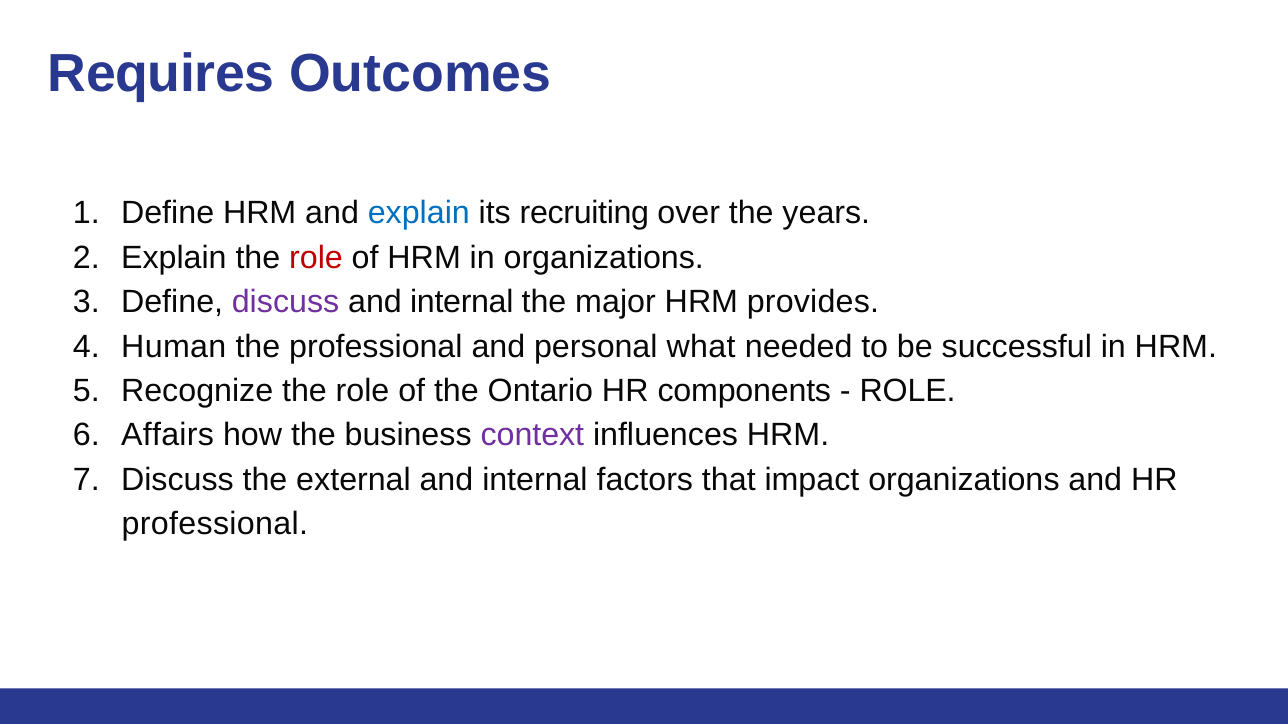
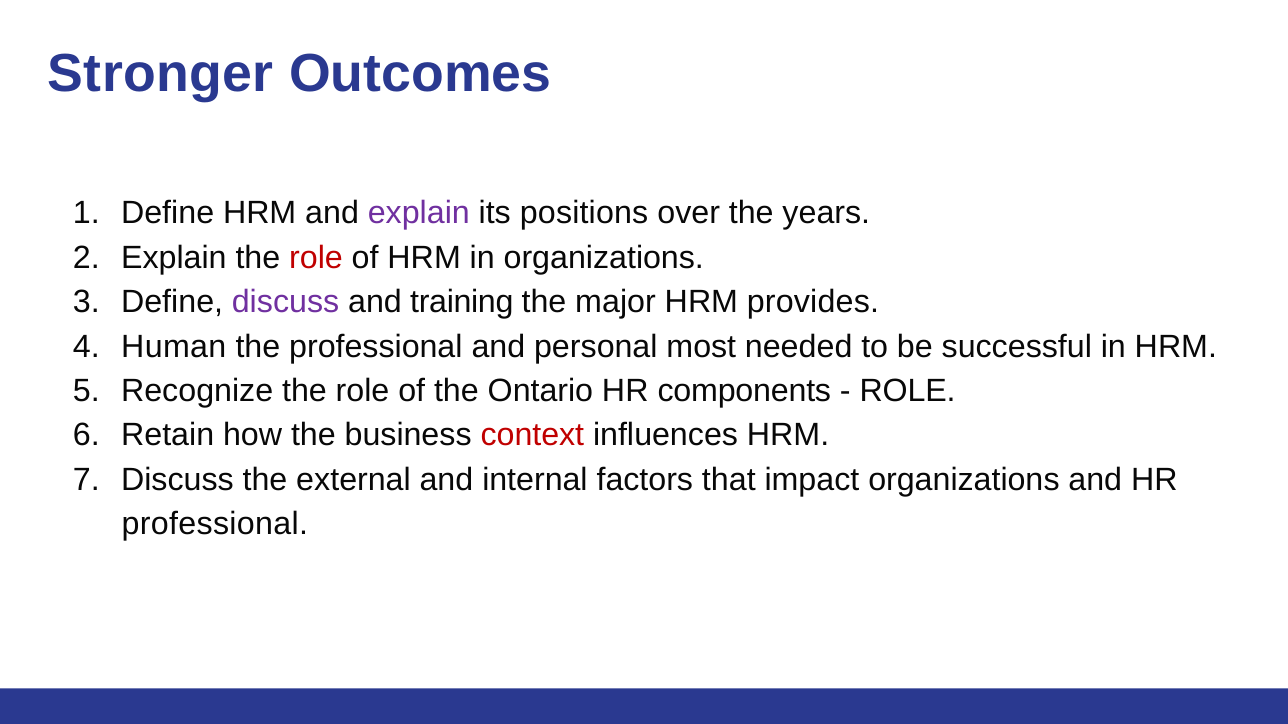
Requires: Requires -> Stronger
explain at (419, 213) colour: blue -> purple
recruiting: recruiting -> positions
internal at (462, 302): internal -> training
what: what -> most
Affairs: Affairs -> Retain
context colour: purple -> red
